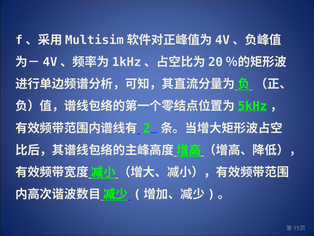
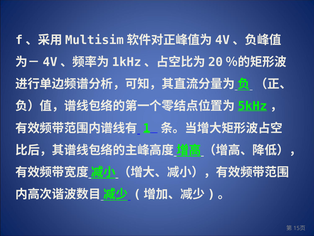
2: 2 -> 1
